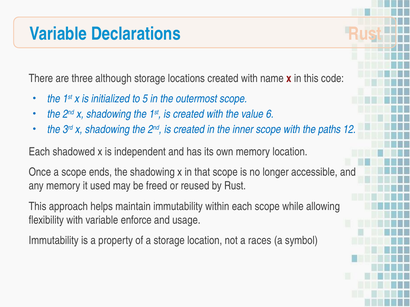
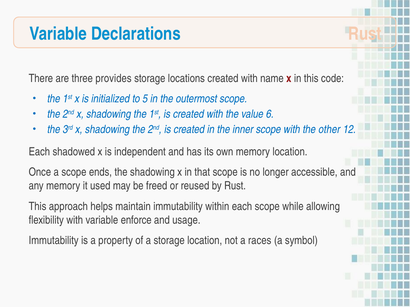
although: although -> provides
paths: paths -> other
